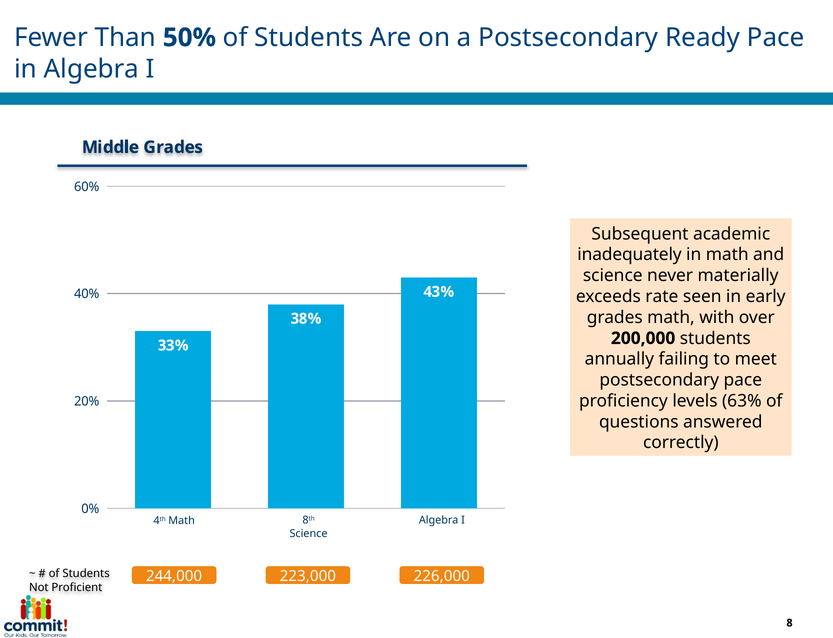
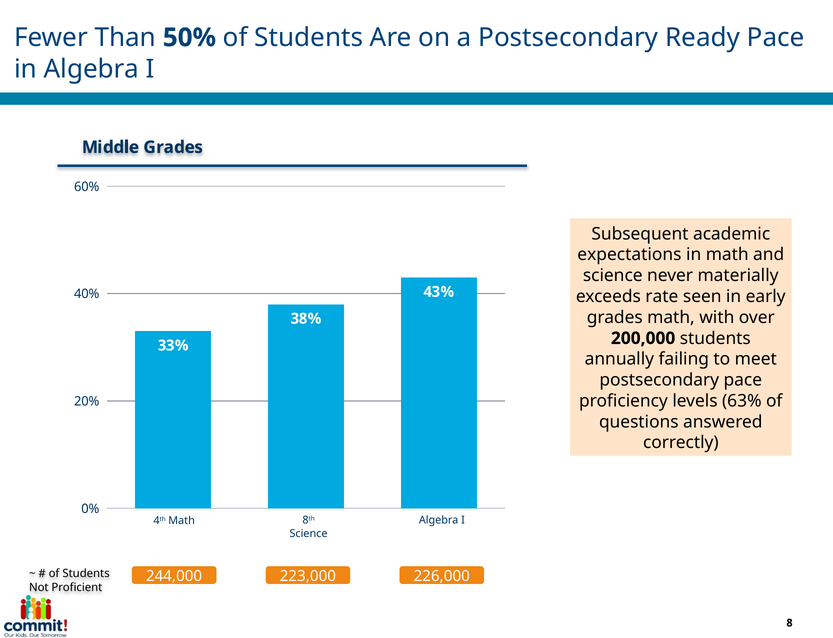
inadequately: inadequately -> expectations
